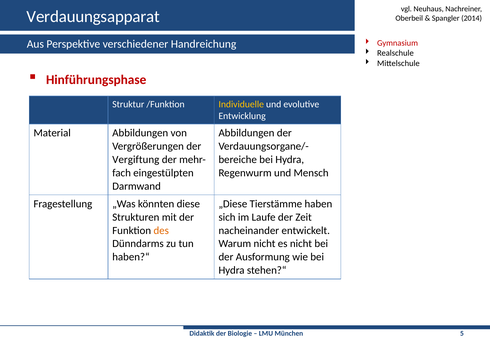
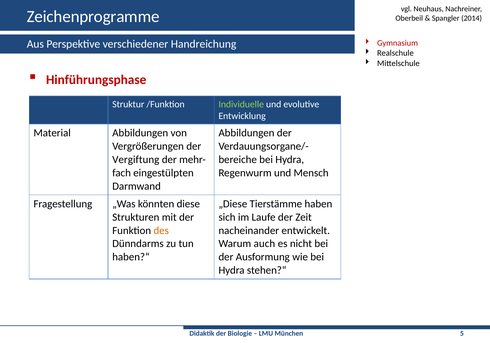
Verdauungsapparat: Verdauungsapparat -> Zeichenprogramme
Individuelle colour: yellow -> light green
Warum nicht: nicht -> auch
